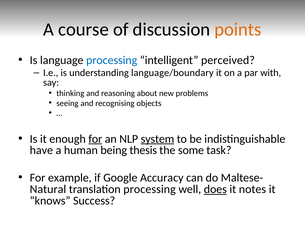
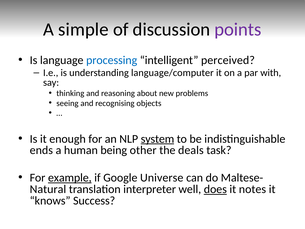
course: course -> simple
points colour: orange -> purple
language/boundary: language/boundary -> language/computer
for at (95, 139) underline: present -> none
have: have -> ends
thesis: thesis -> other
some: some -> deals
example underline: none -> present
Accuracy: Accuracy -> Universe
translation processing: processing -> interpreter
